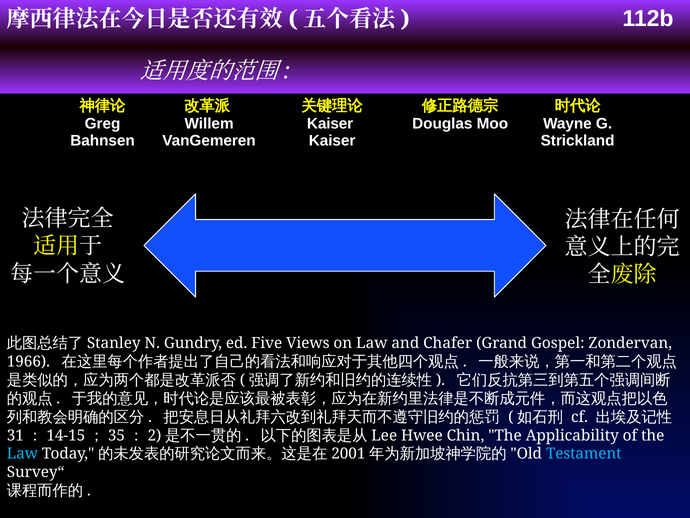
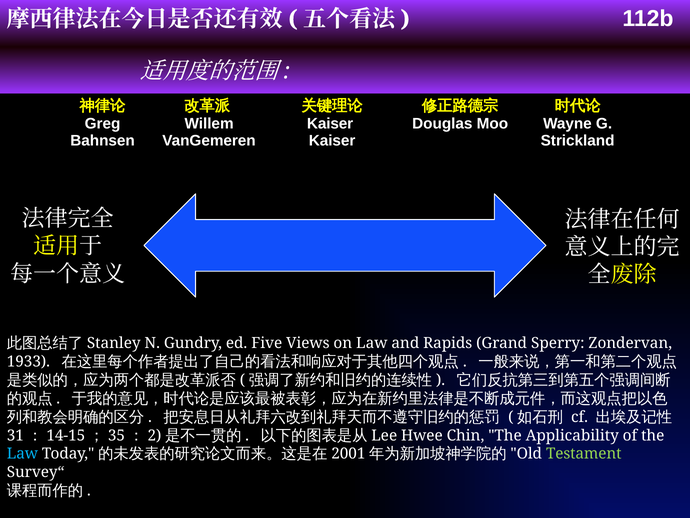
Chafer: Chafer -> Rapids
Gospel: Gospel -> Sperry
1966: 1966 -> 1933
Testament colour: light blue -> light green
